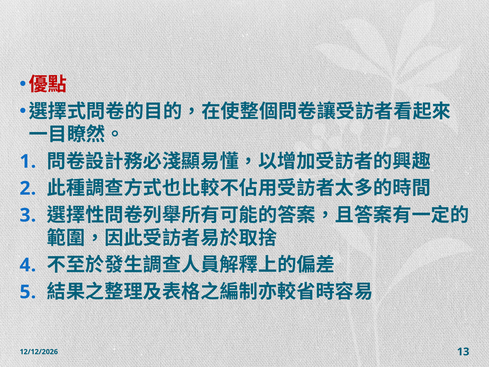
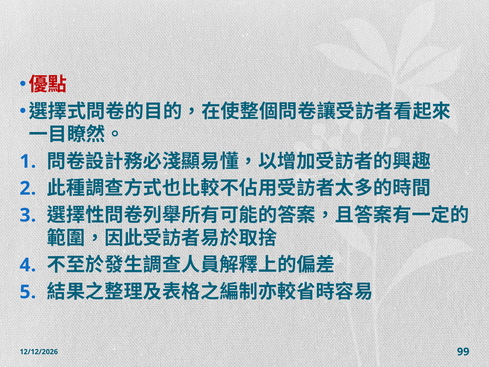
13: 13 -> 99
